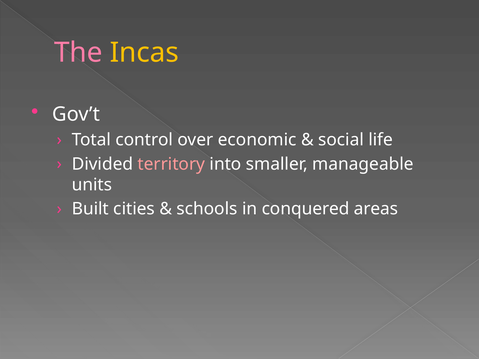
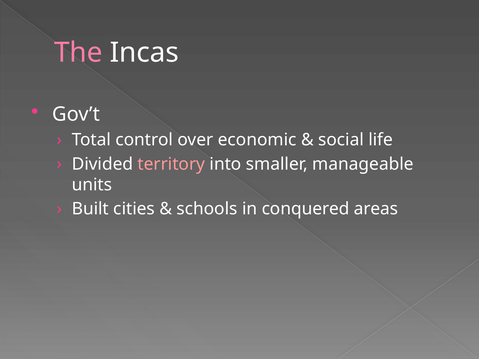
Incas colour: yellow -> white
